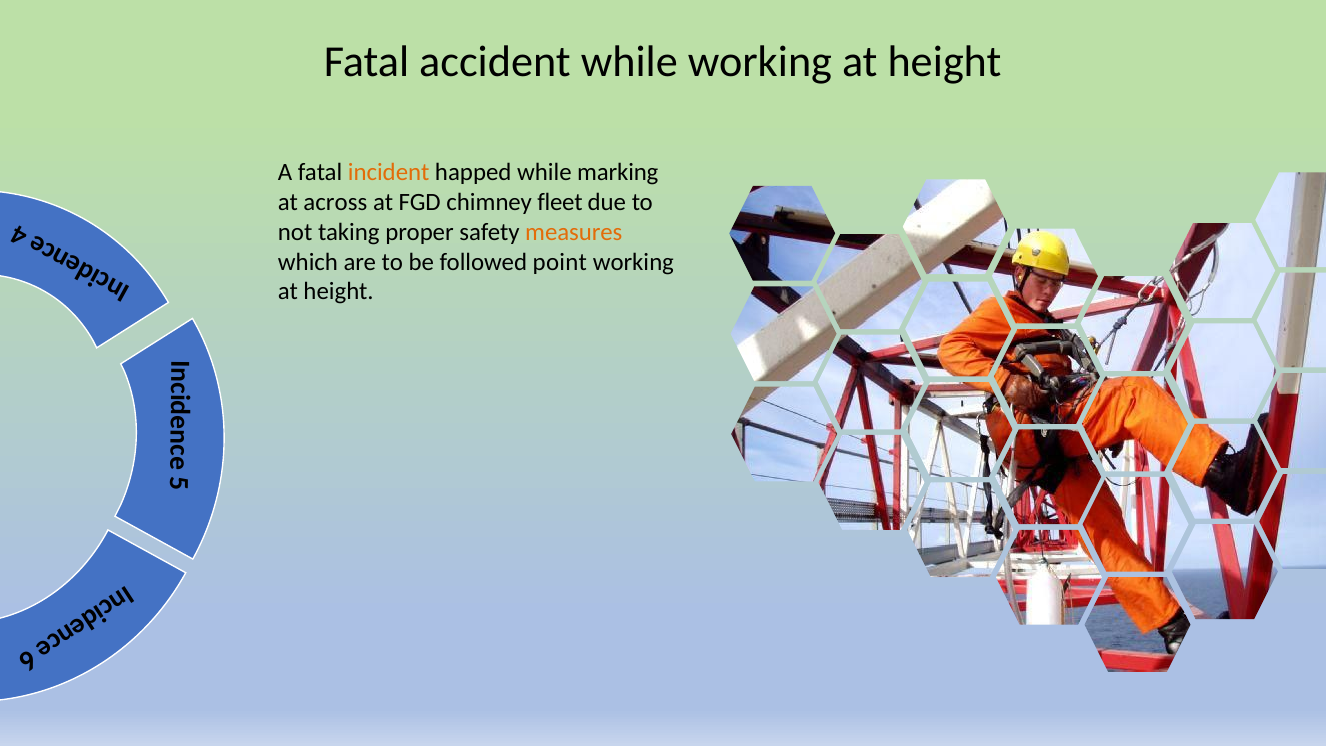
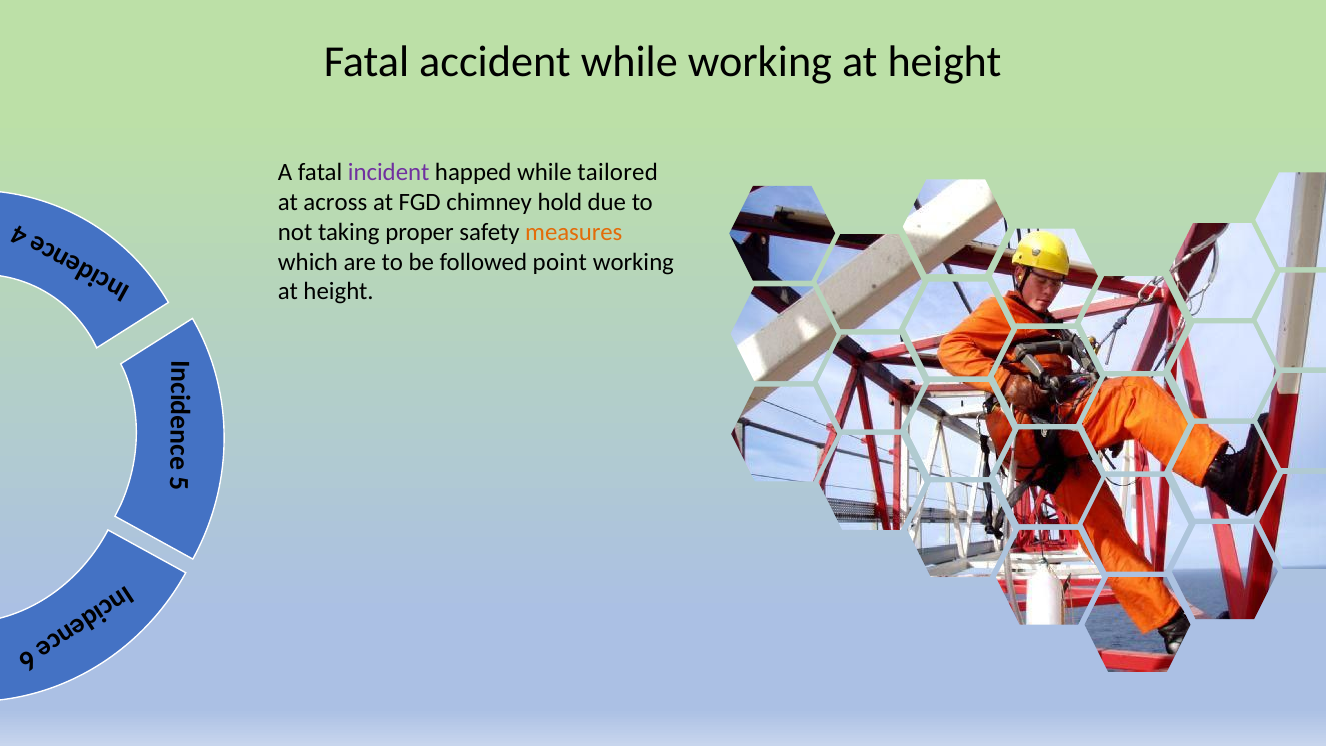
incident colour: orange -> purple
marking: marking -> tailored
fleet: fleet -> hold
